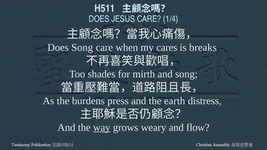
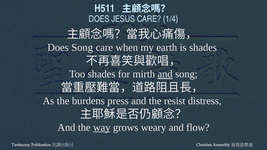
cares: cares -> earth
is breaks: breaks -> shades
and at (165, 74) underline: none -> present
earth: earth -> resist
